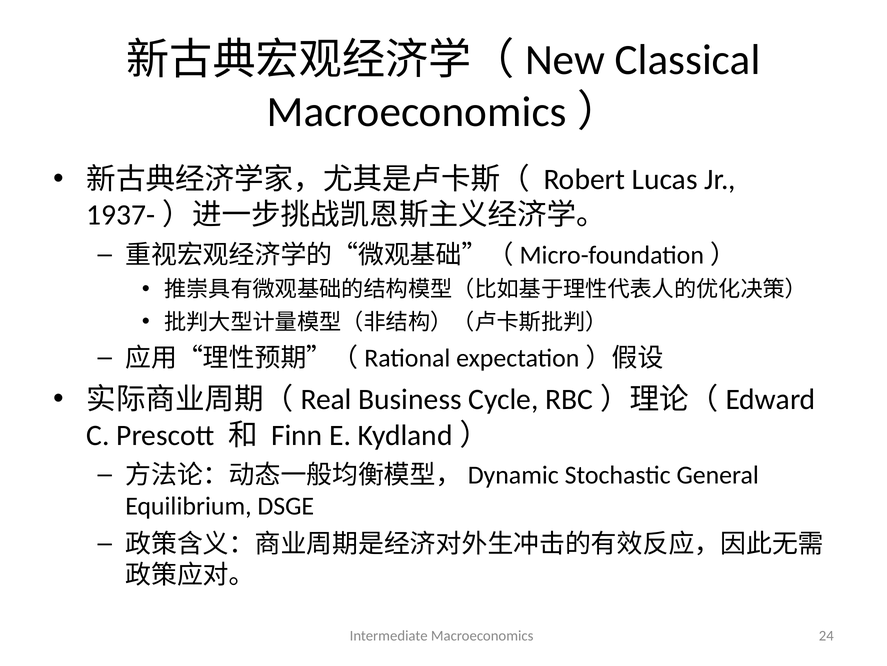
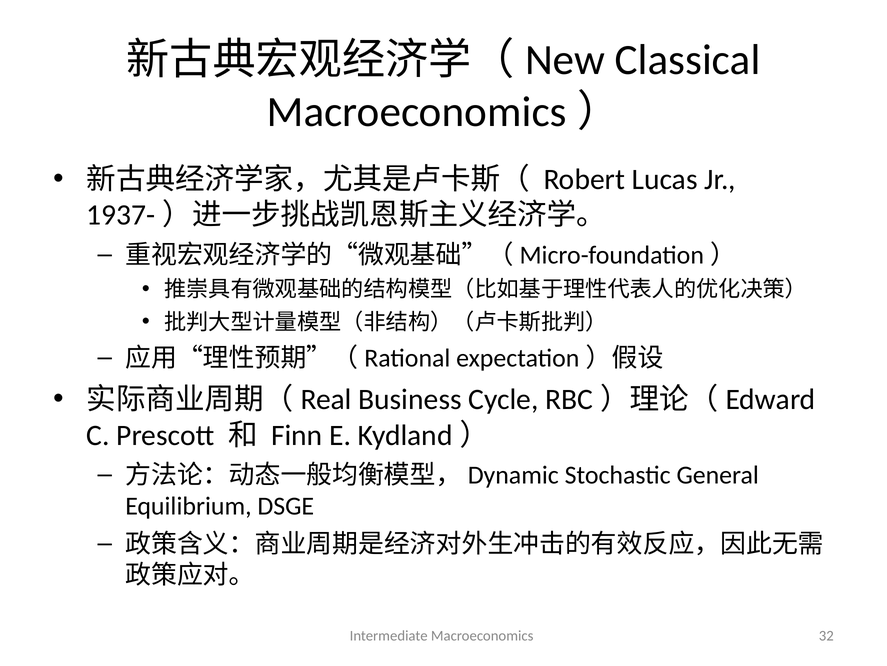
24: 24 -> 32
